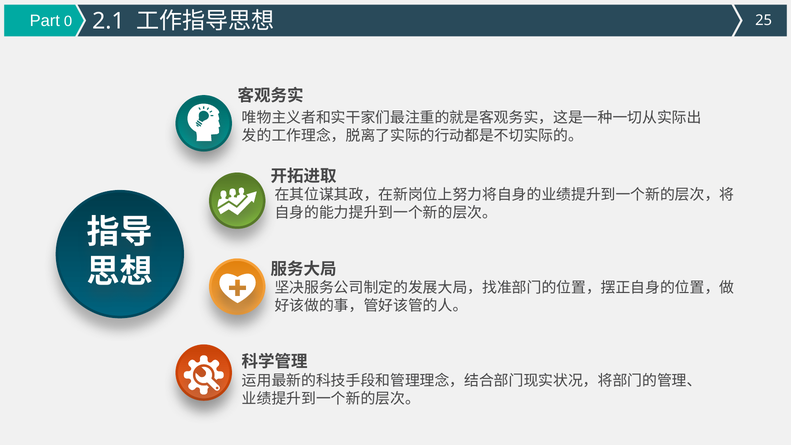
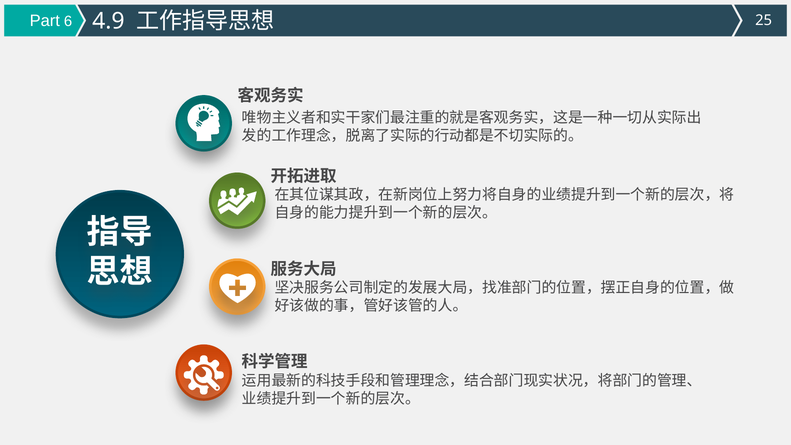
0: 0 -> 6
2.1: 2.1 -> 4.9
